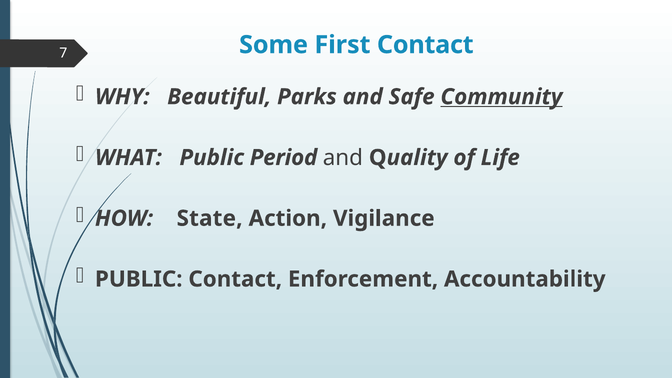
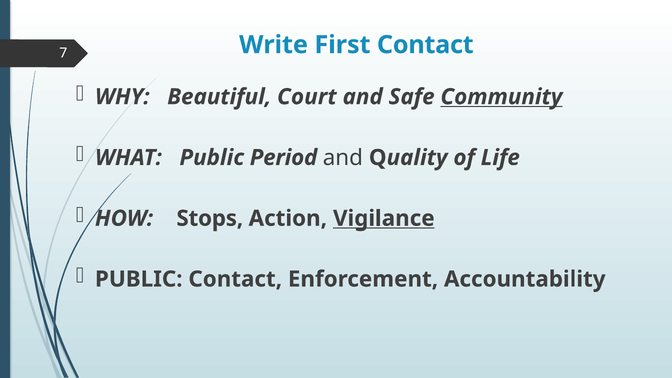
Some: Some -> Write
Parks: Parks -> Court
State: State -> Stops
Vigilance underline: none -> present
